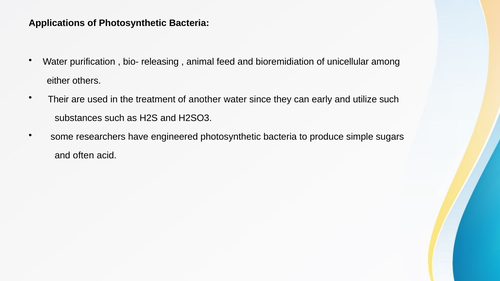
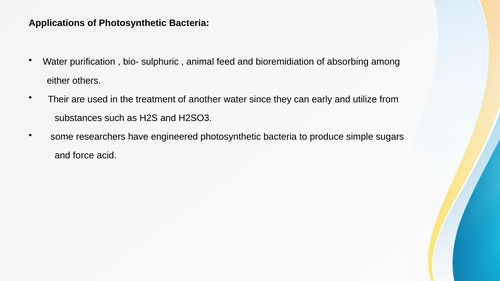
releasing: releasing -> sulphuric
unicellular: unicellular -> absorbing
utilize such: such -> from
often: often -> force
